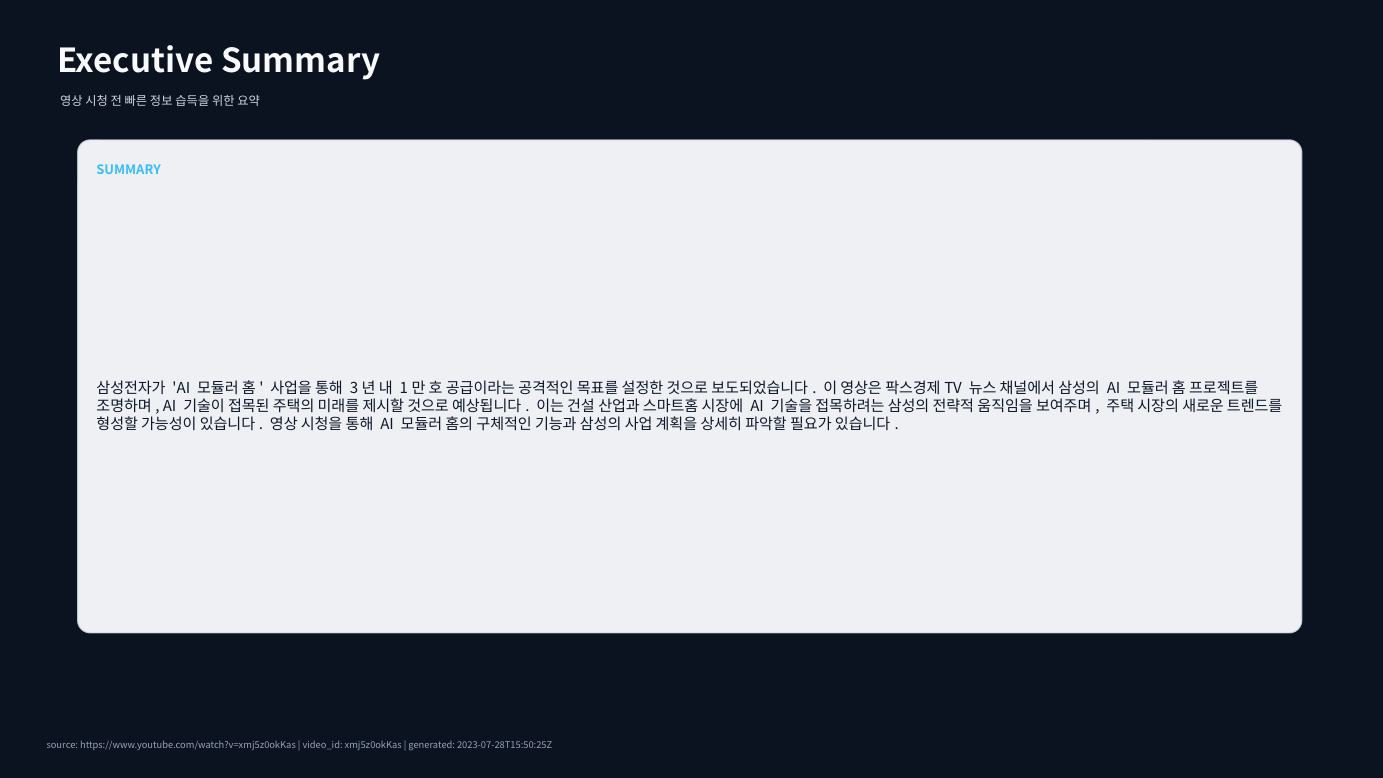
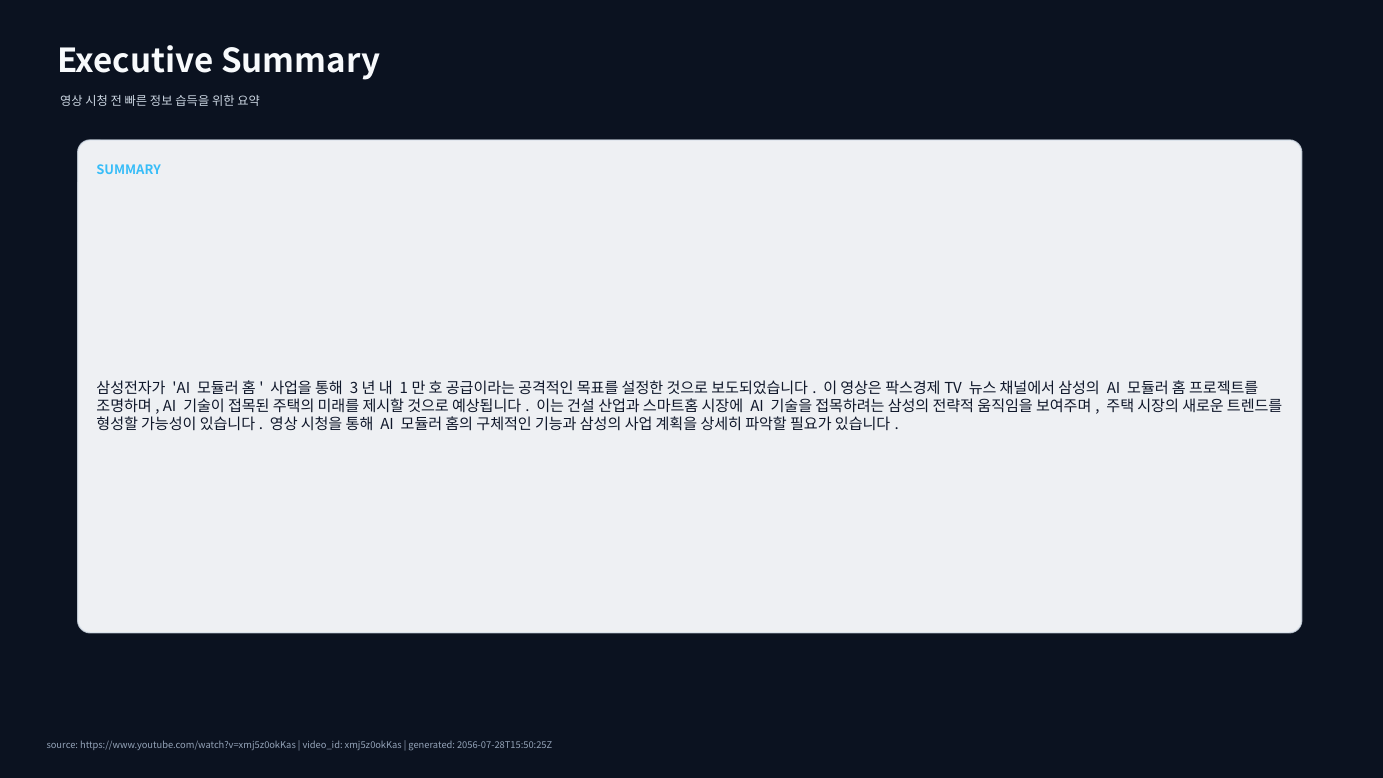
2023-07-28T15:50:25Z: 2023-07-28T15:50:25Z -> 2056-07-28T15:50:25Z
